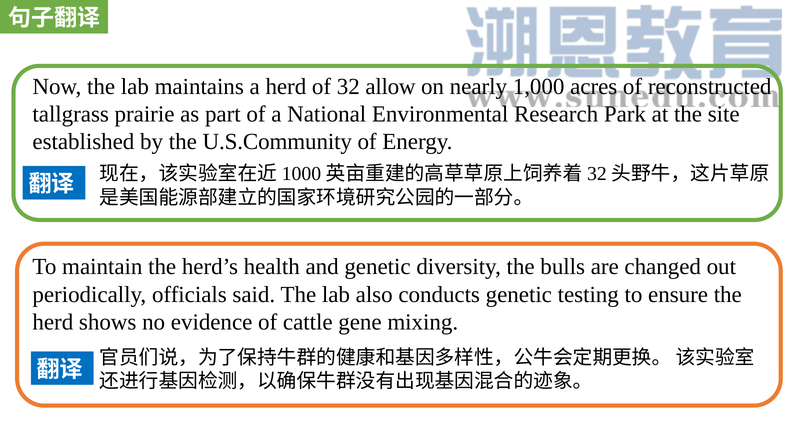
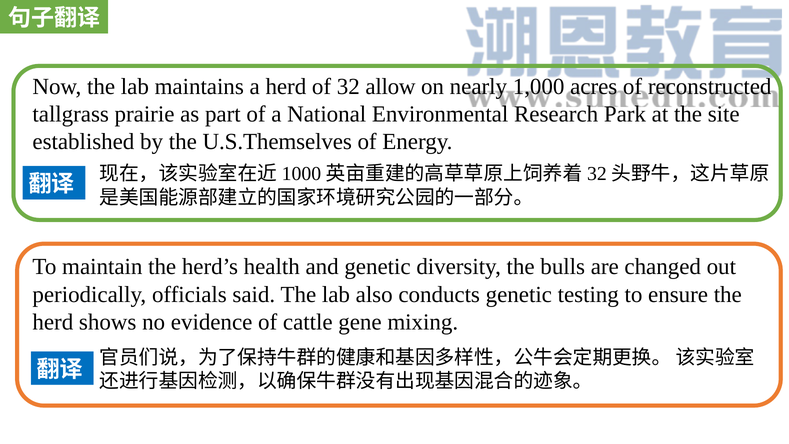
U.S.Community: U.S.Community -> U.S.Themselves
